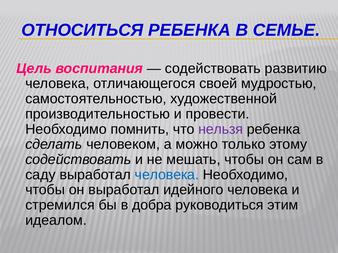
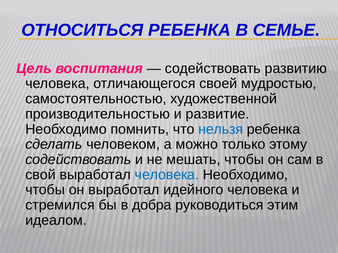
провести: провести -> развитие
нельзя colour: purple -> blue
саду: саду -> свой
